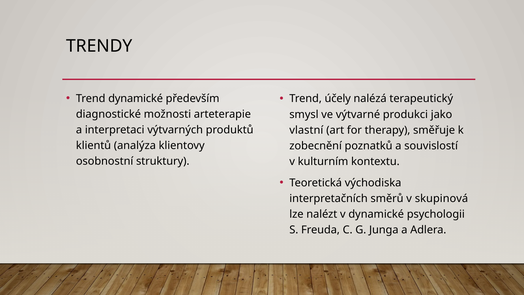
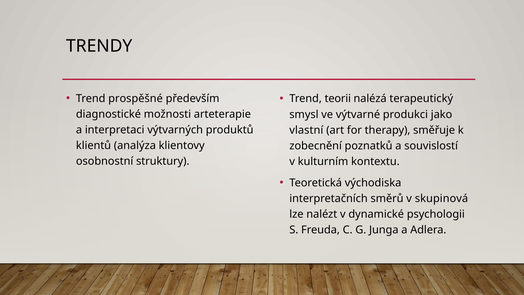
Trend dynamické: dynamické -> prospěšné
účely: účely -> teorii
